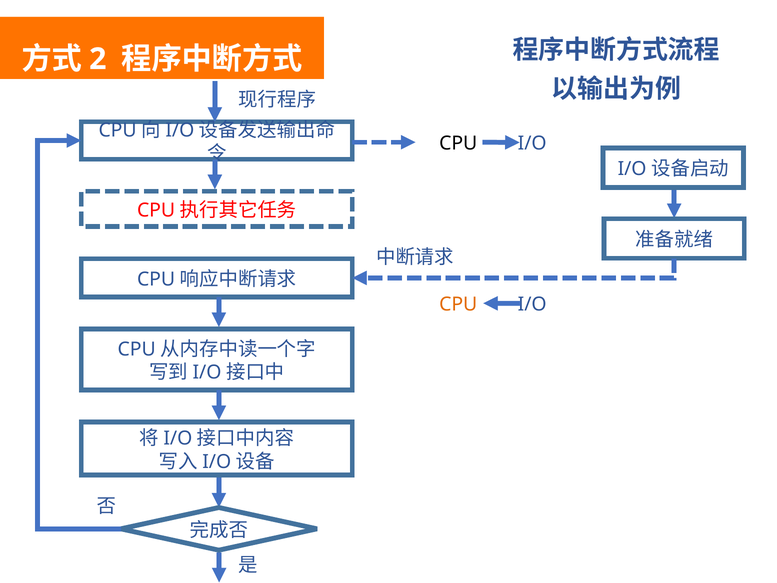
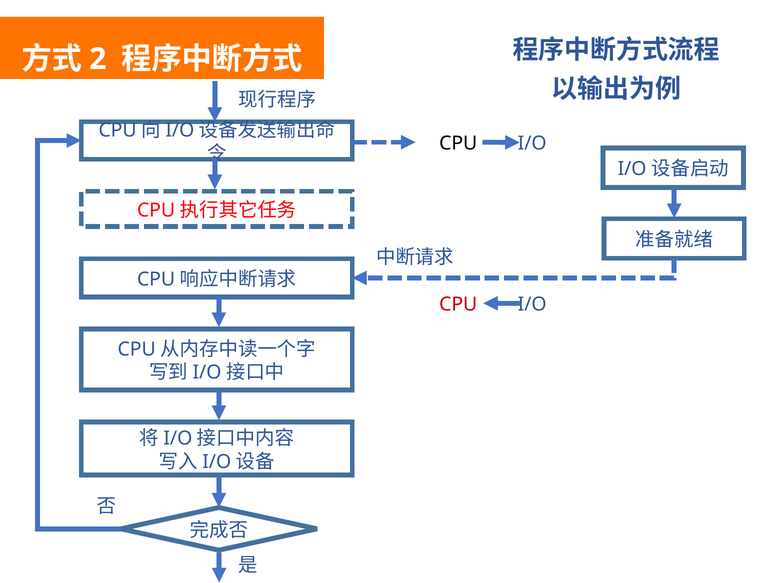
CPU at (458, 304) colour: orange -> red
